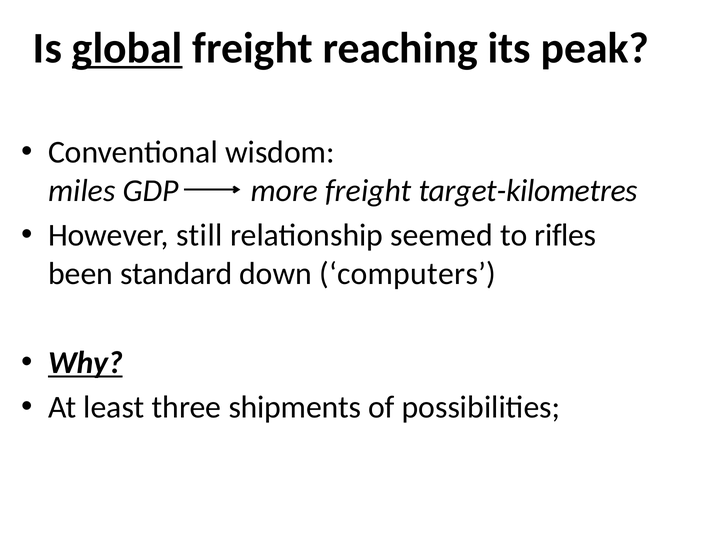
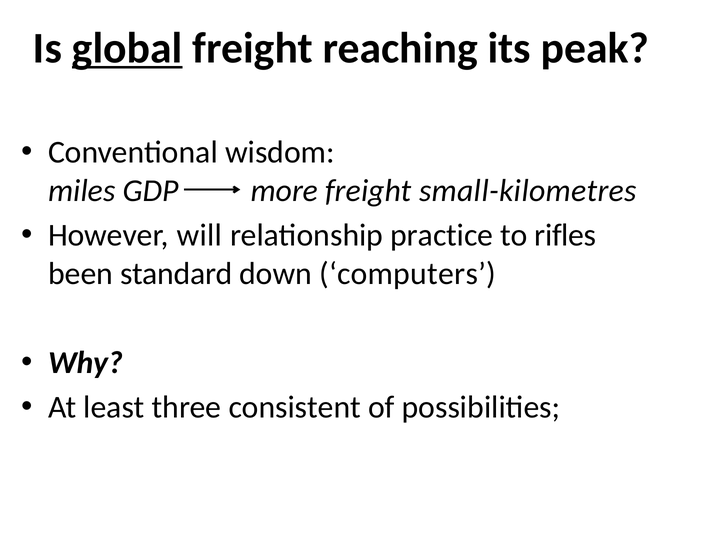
target-kilometres: target-kilometres -> small-kilometres
still: still -> will
seemed: seemed -> practice
Why underline: present -> none
shipments: shipments -> consistent
